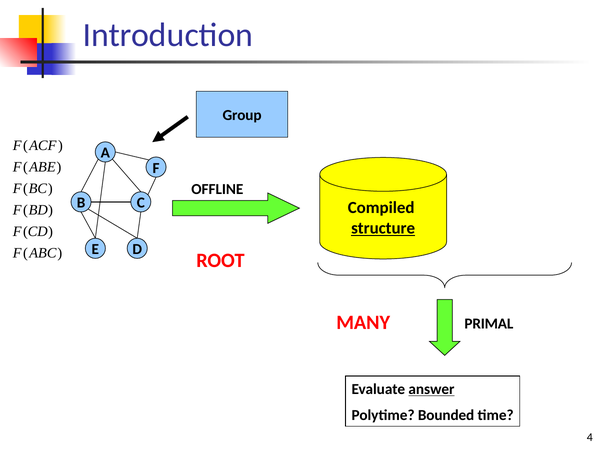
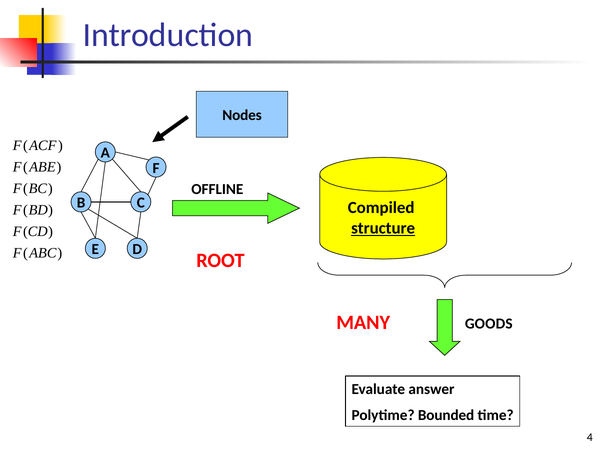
Group: Group -> Nodes
PRIMAL: PRIMAL -> GOODS
answer underline: present -> none
